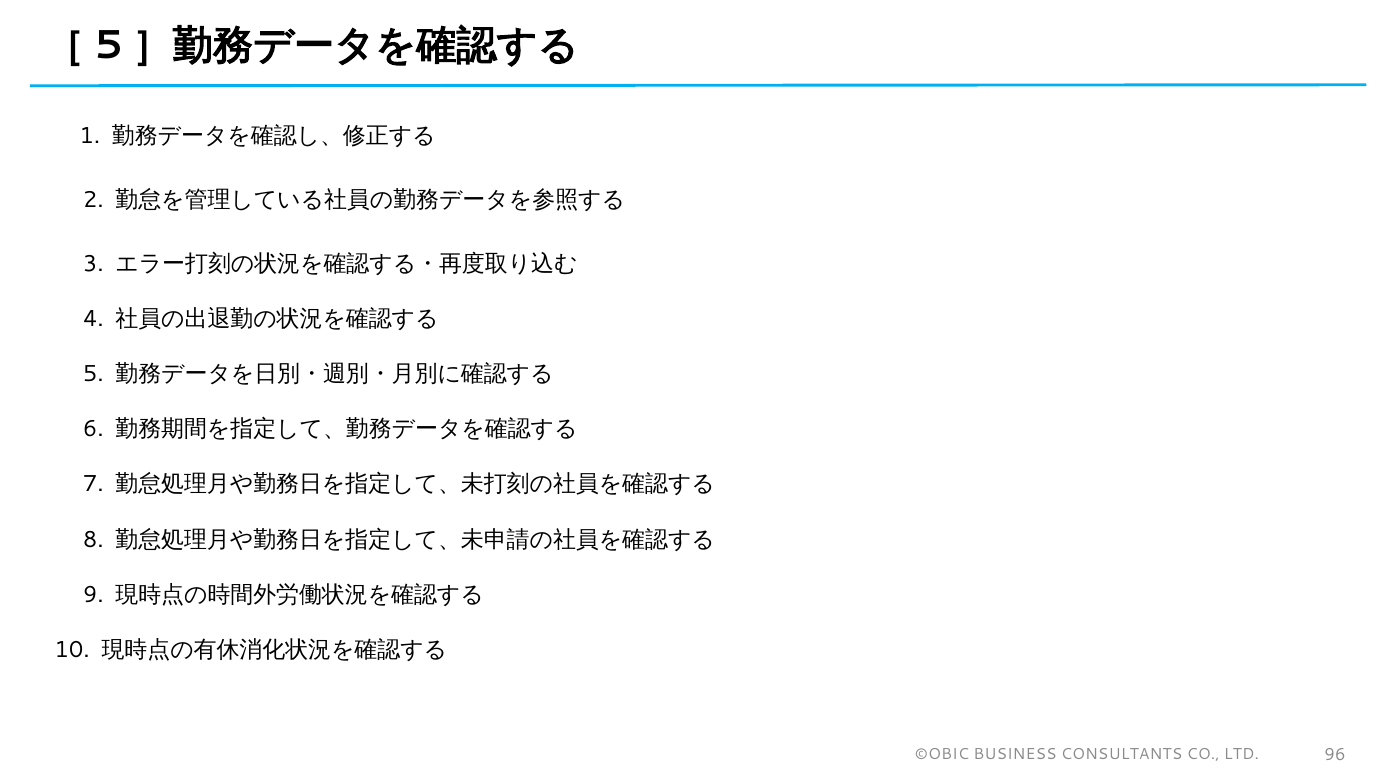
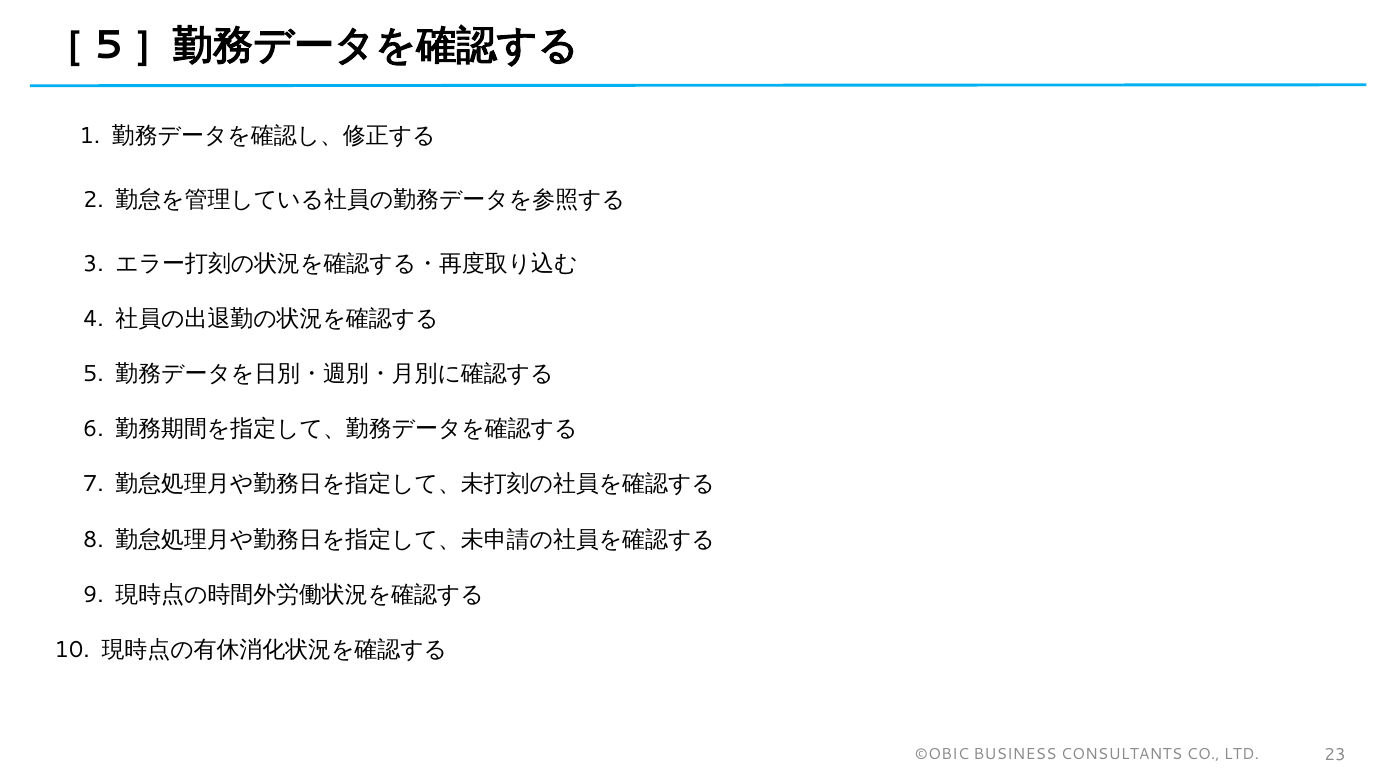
96: 96 -> 23
